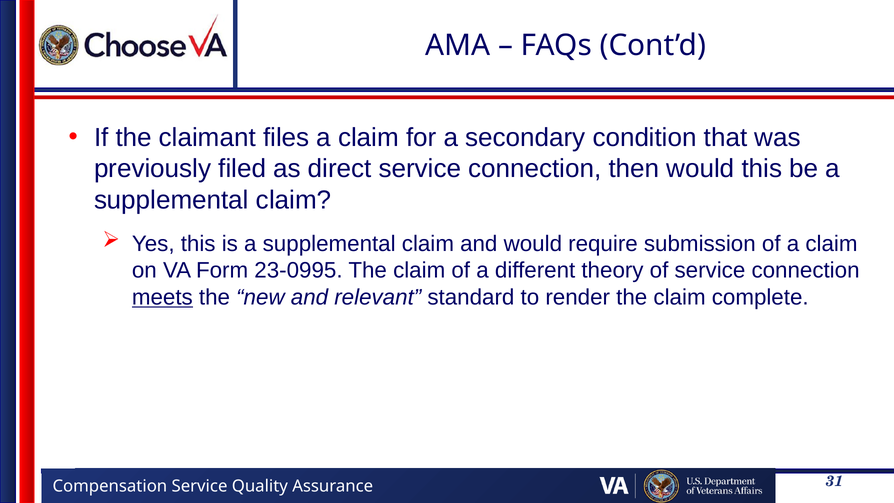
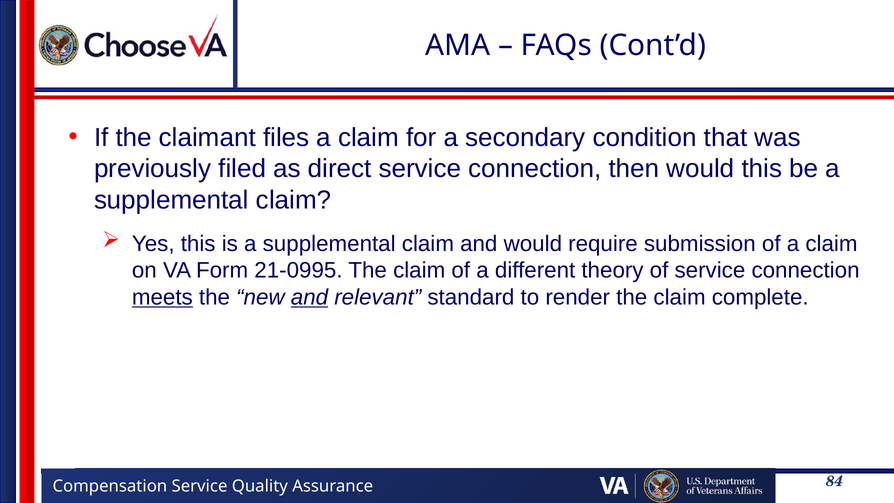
23-0995: 23-0995 -> 21-0995
and at (309, 297) underline: none -> present
31: 31 -> 84
